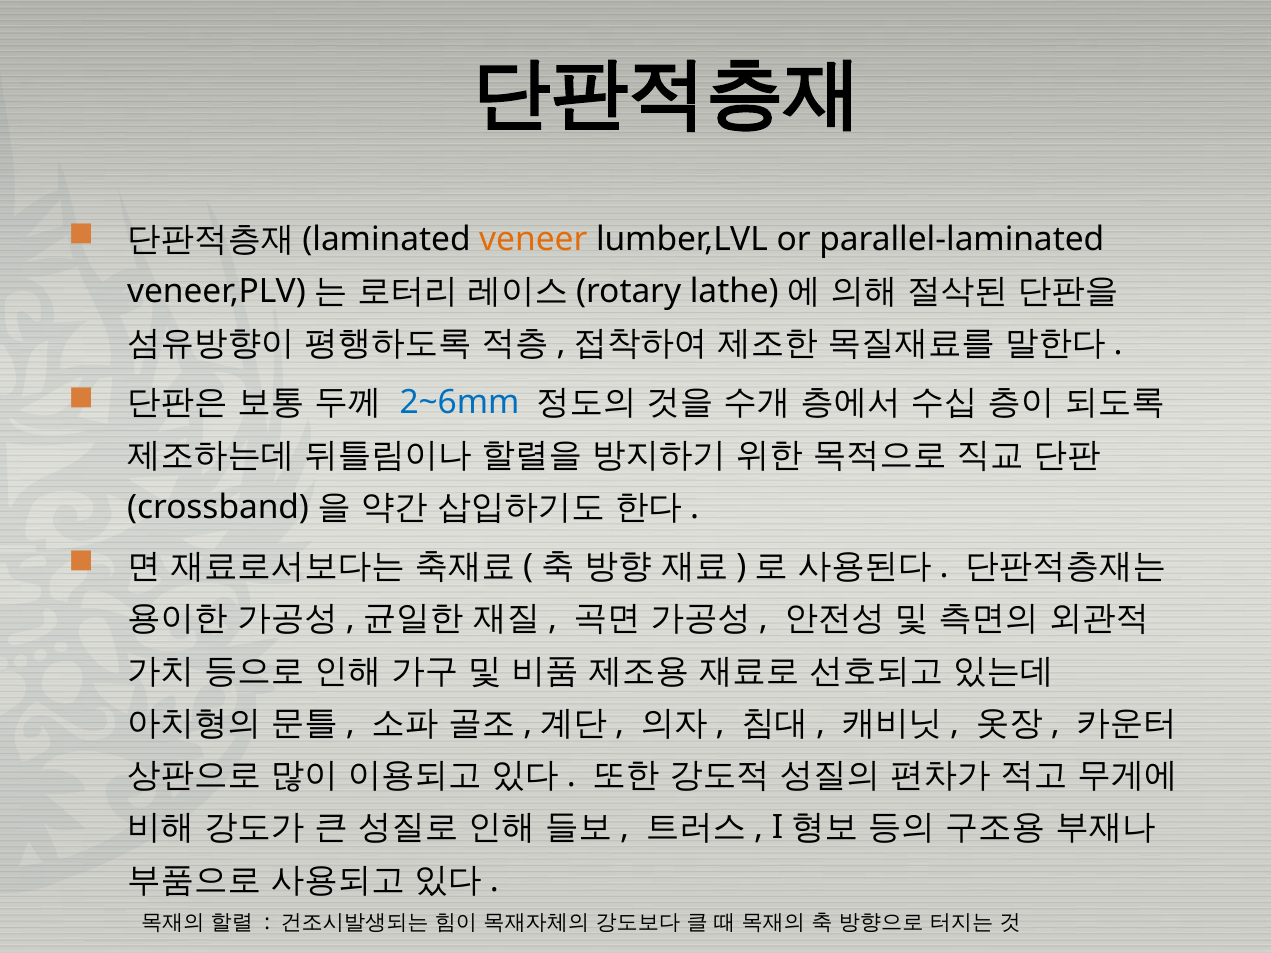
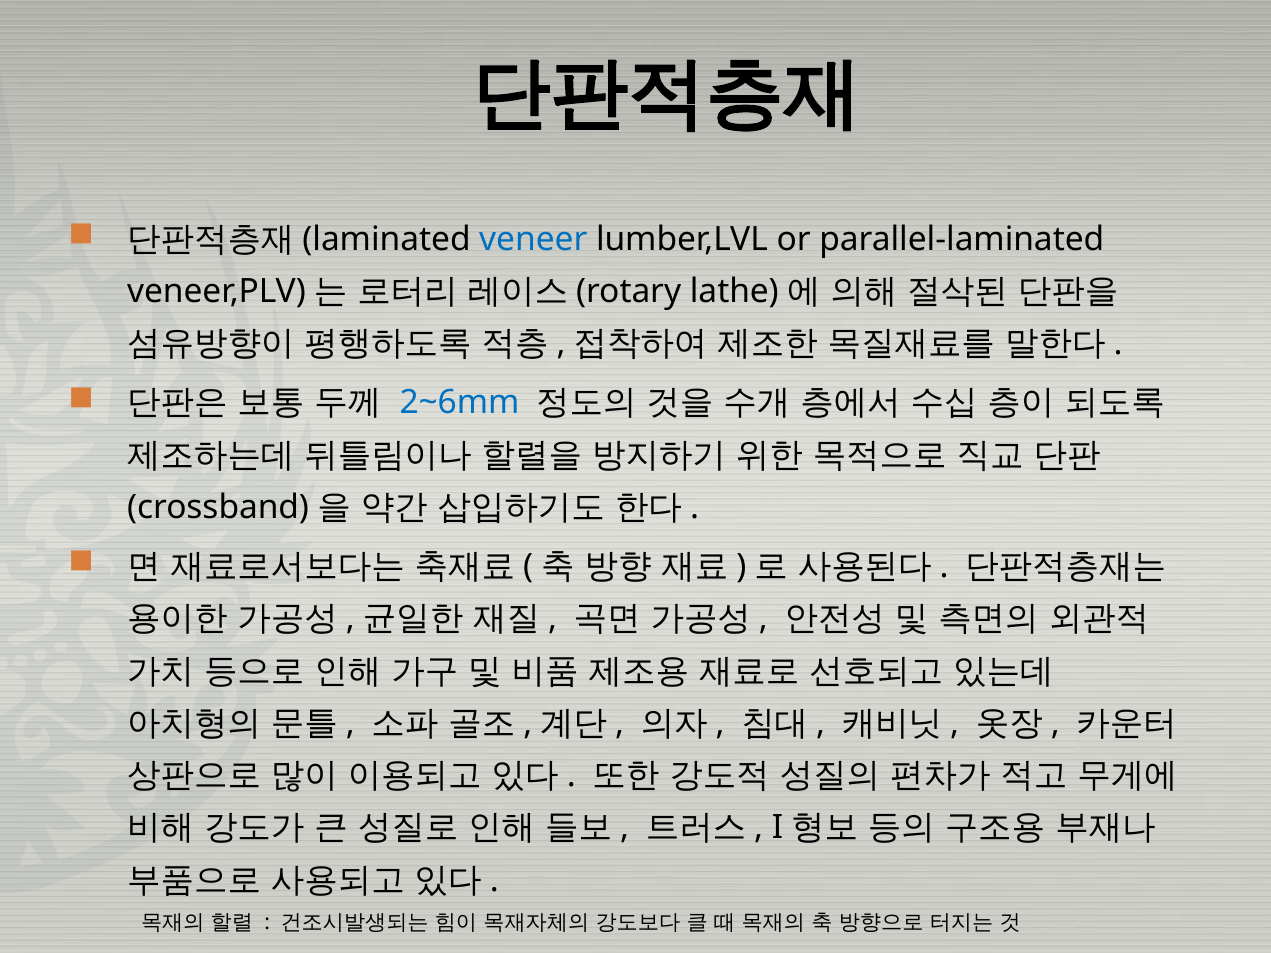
veneer colour: orange -> blue
